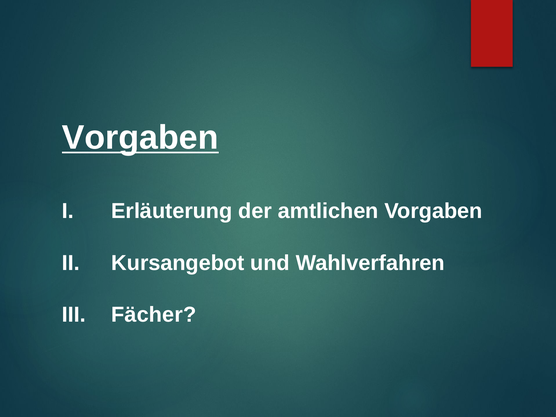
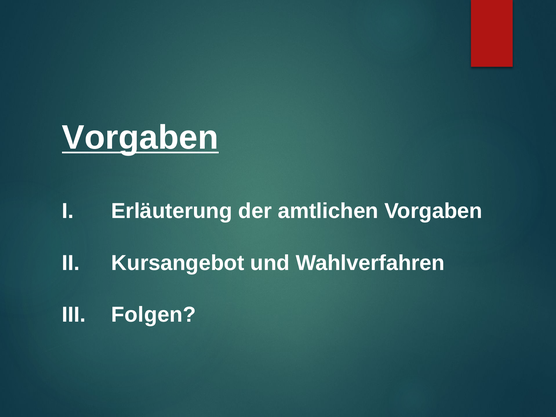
Fächer: Fächer -> Folgen
